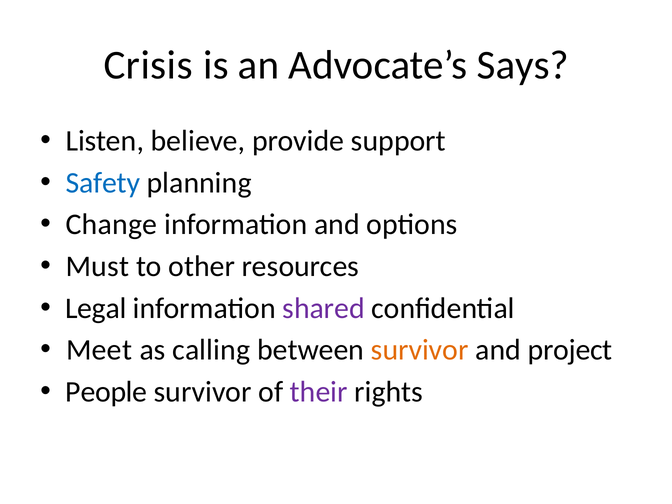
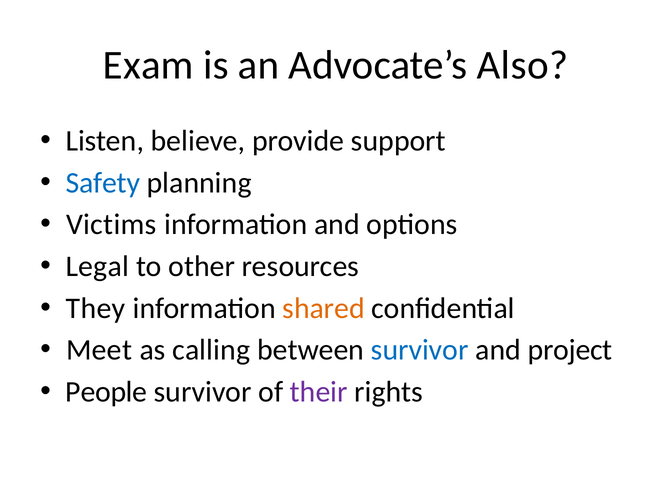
Crisis: Crisis -> Exam
Says: Says -> Also
Change: Change -> Victims
Must: Must -> Legal
Legal: Legal -> They
shared colour: purple -> orange
survivor at (420, 350) colour: orange -> blue
